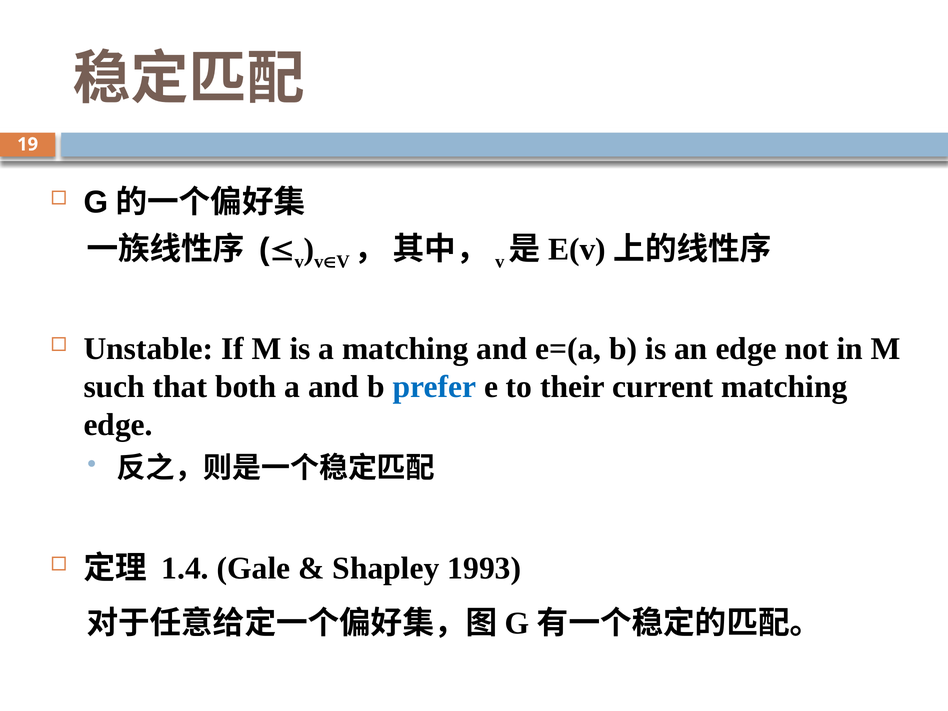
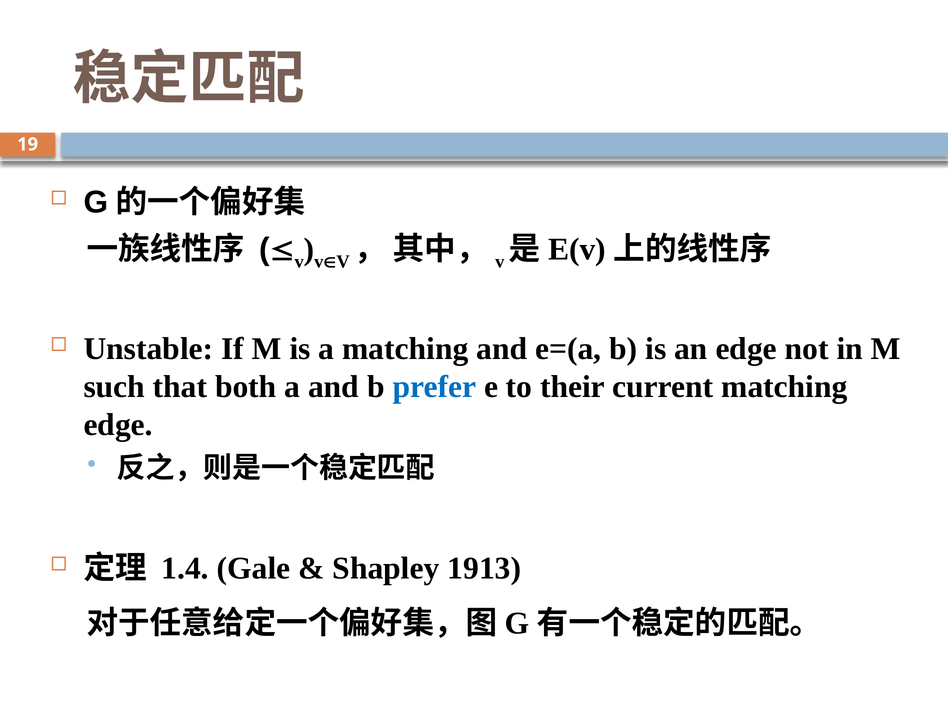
1993: 1993 -> 1913
